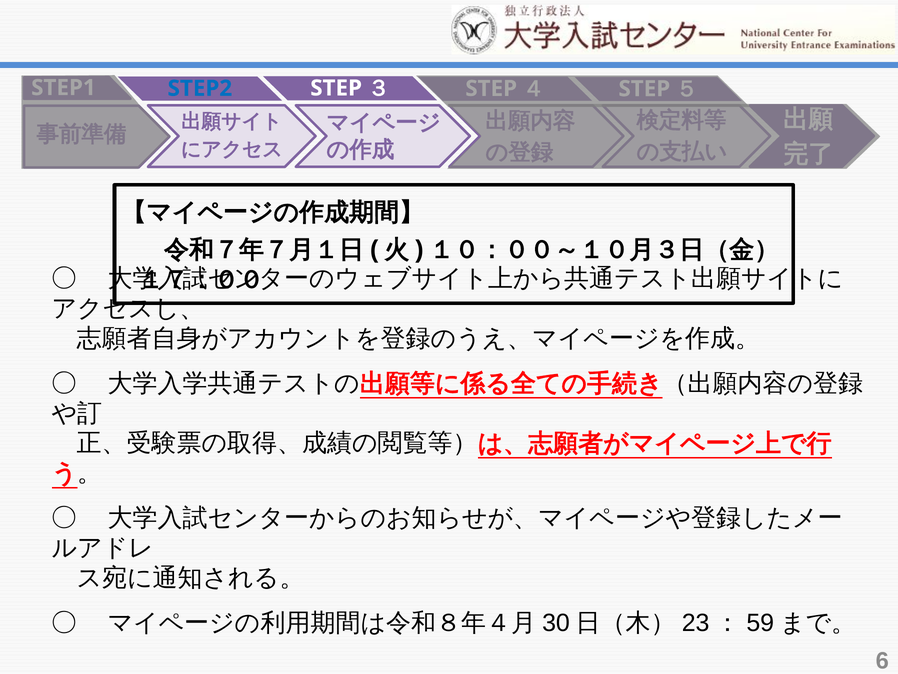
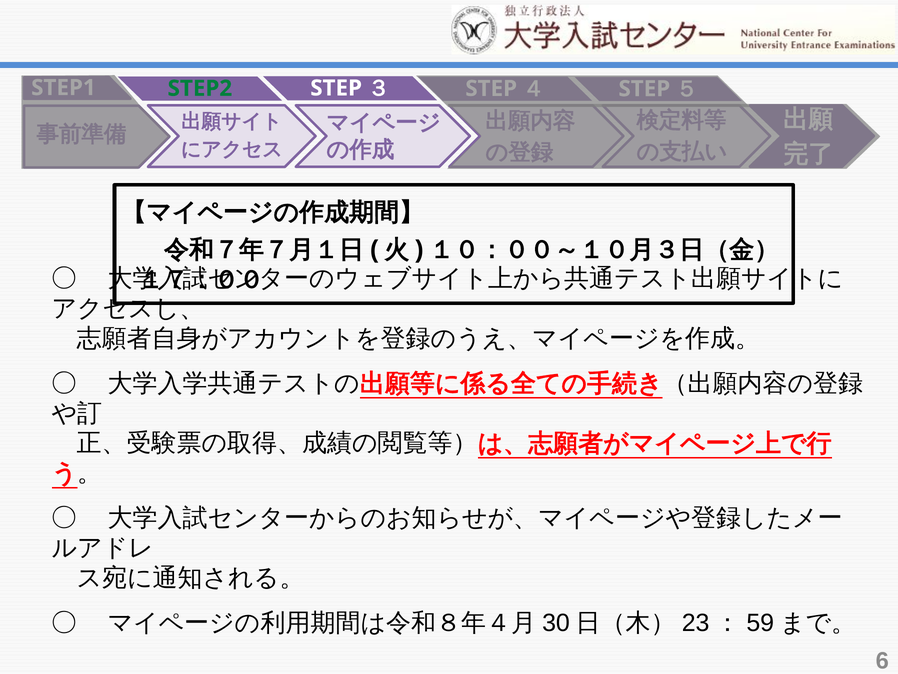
STEP2 colour: blue -> green
